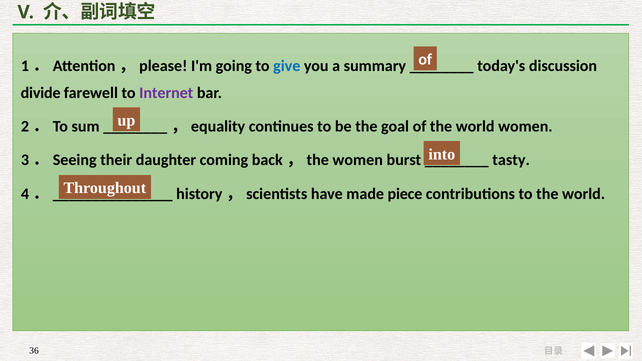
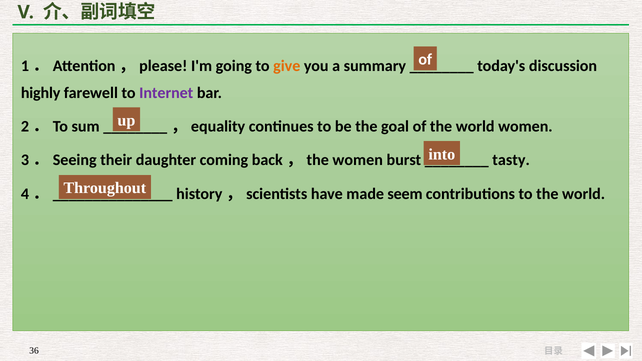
give colour: blue -> orange
divide: divide -> highly
piece: piece -> seem
